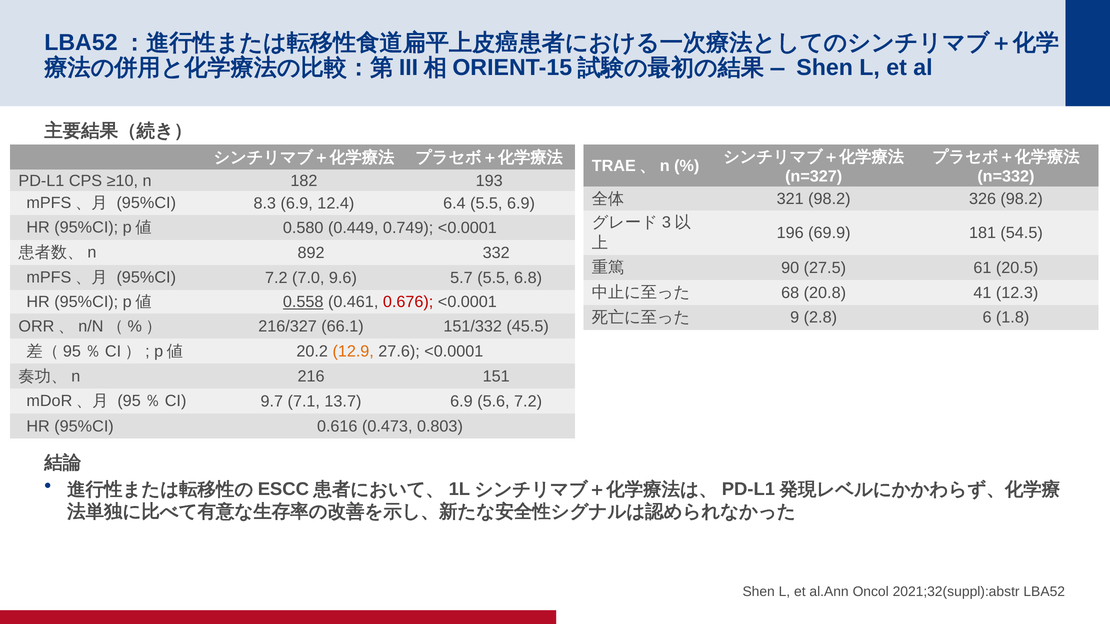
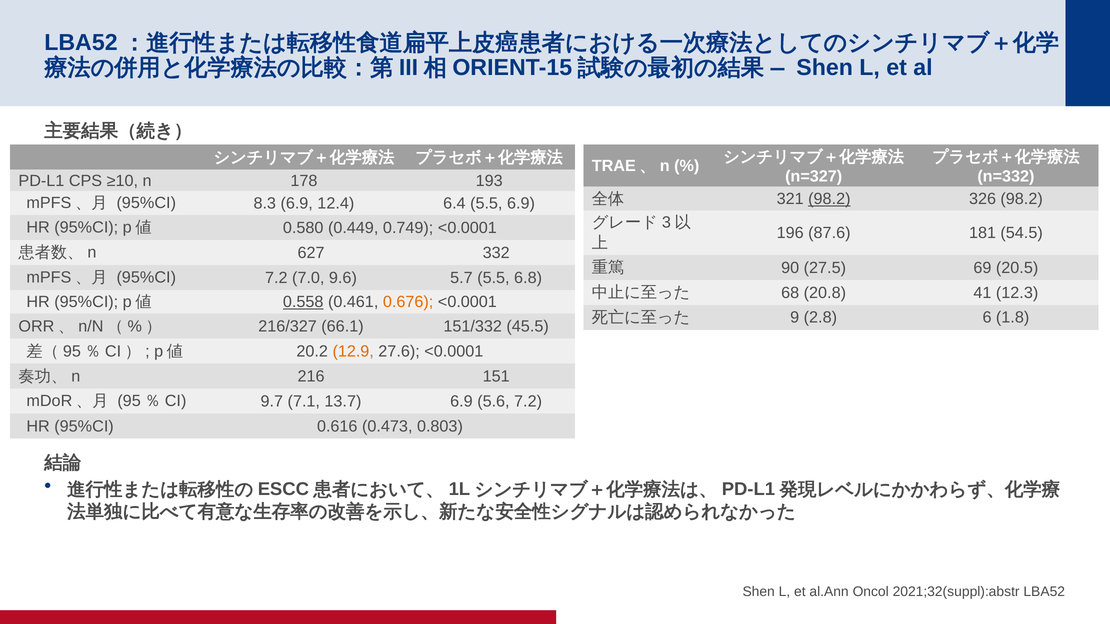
182: 182 -> 178
98.2 at (829, 199) underline: none -> present
69.9: 69.9 -> 87.6
892: 892 -> 627
61: 61 -> 69
0.676 colour: red -> orange
